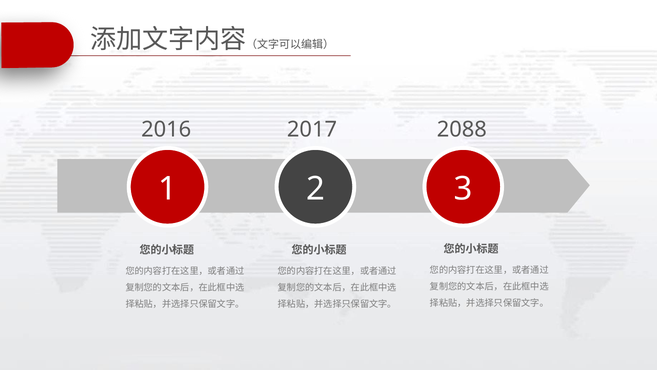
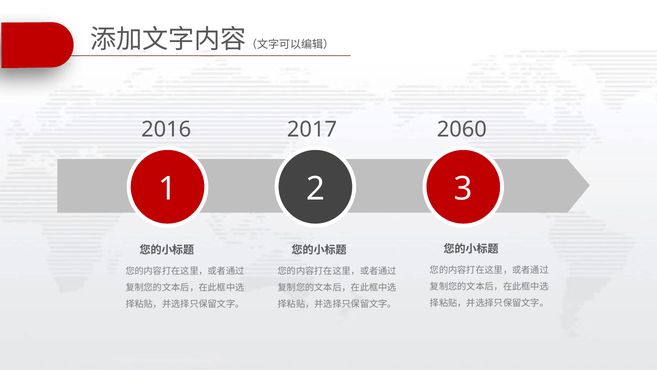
2088: 2088 -> 2060
